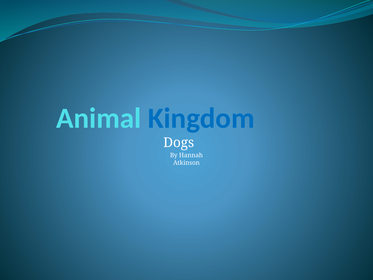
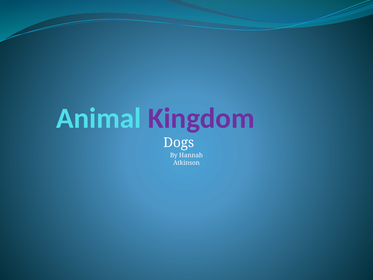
Kingdom colour: blue -> purple
